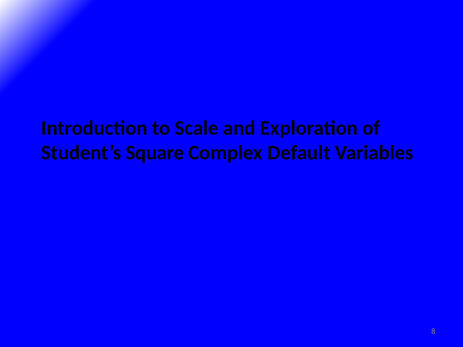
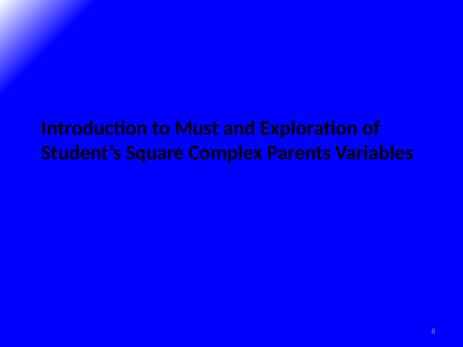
Scale: Scale -> Must
Default: Default -> Parents
